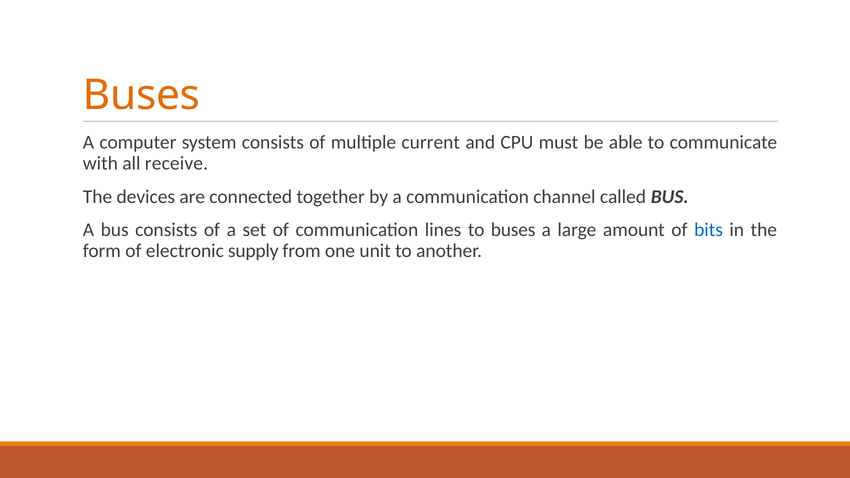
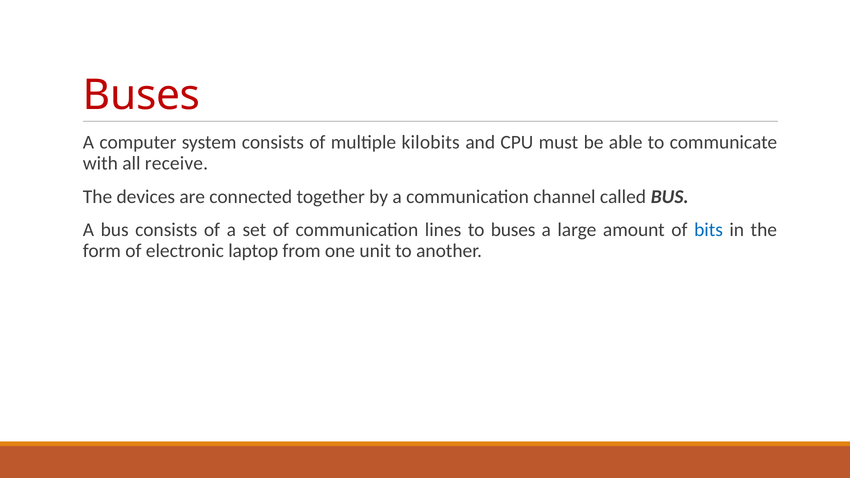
Buses at (141, 95) colour: orange -> red
current: current -> kilobits
supply: supply -> laptop
